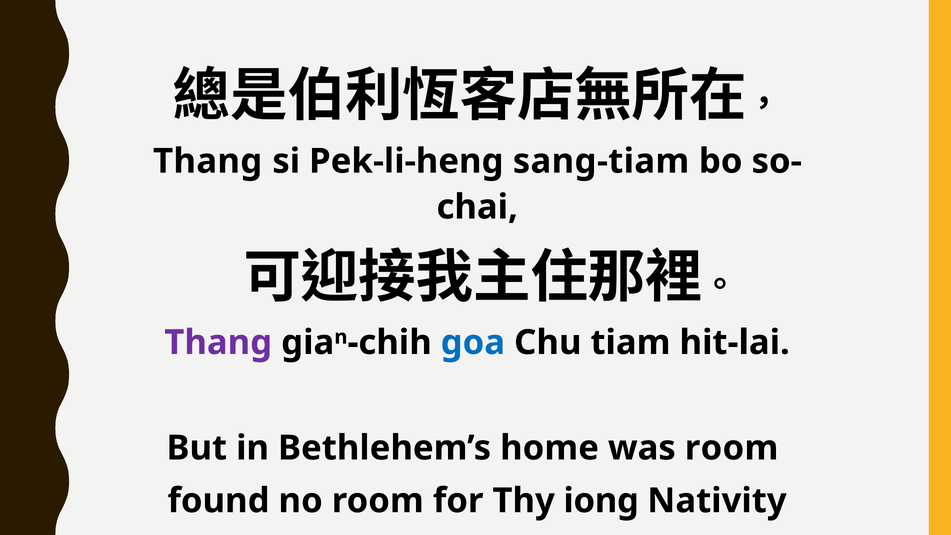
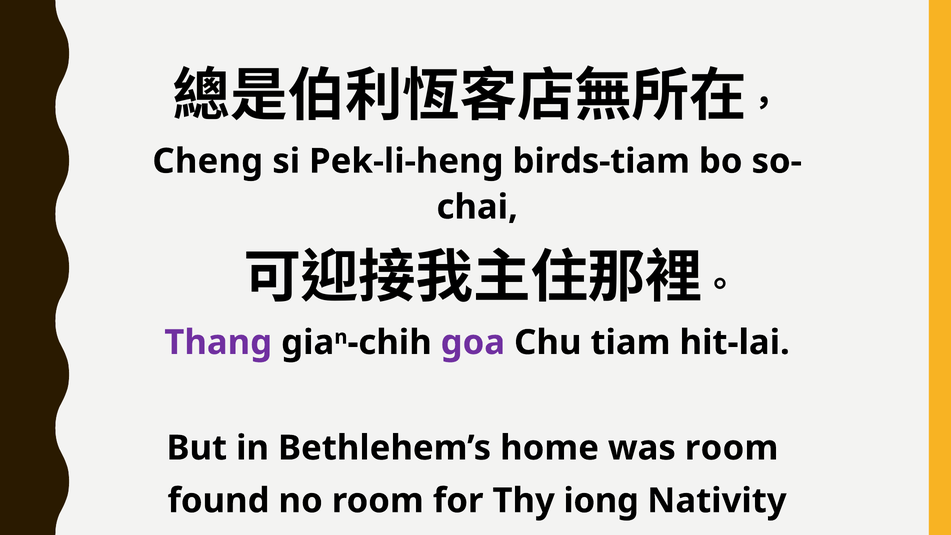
Thang at (208, 161): Thang -> Cheng
sang-tiam: sang-tiam -> birds-tiam
goa colour: blue -> purple
